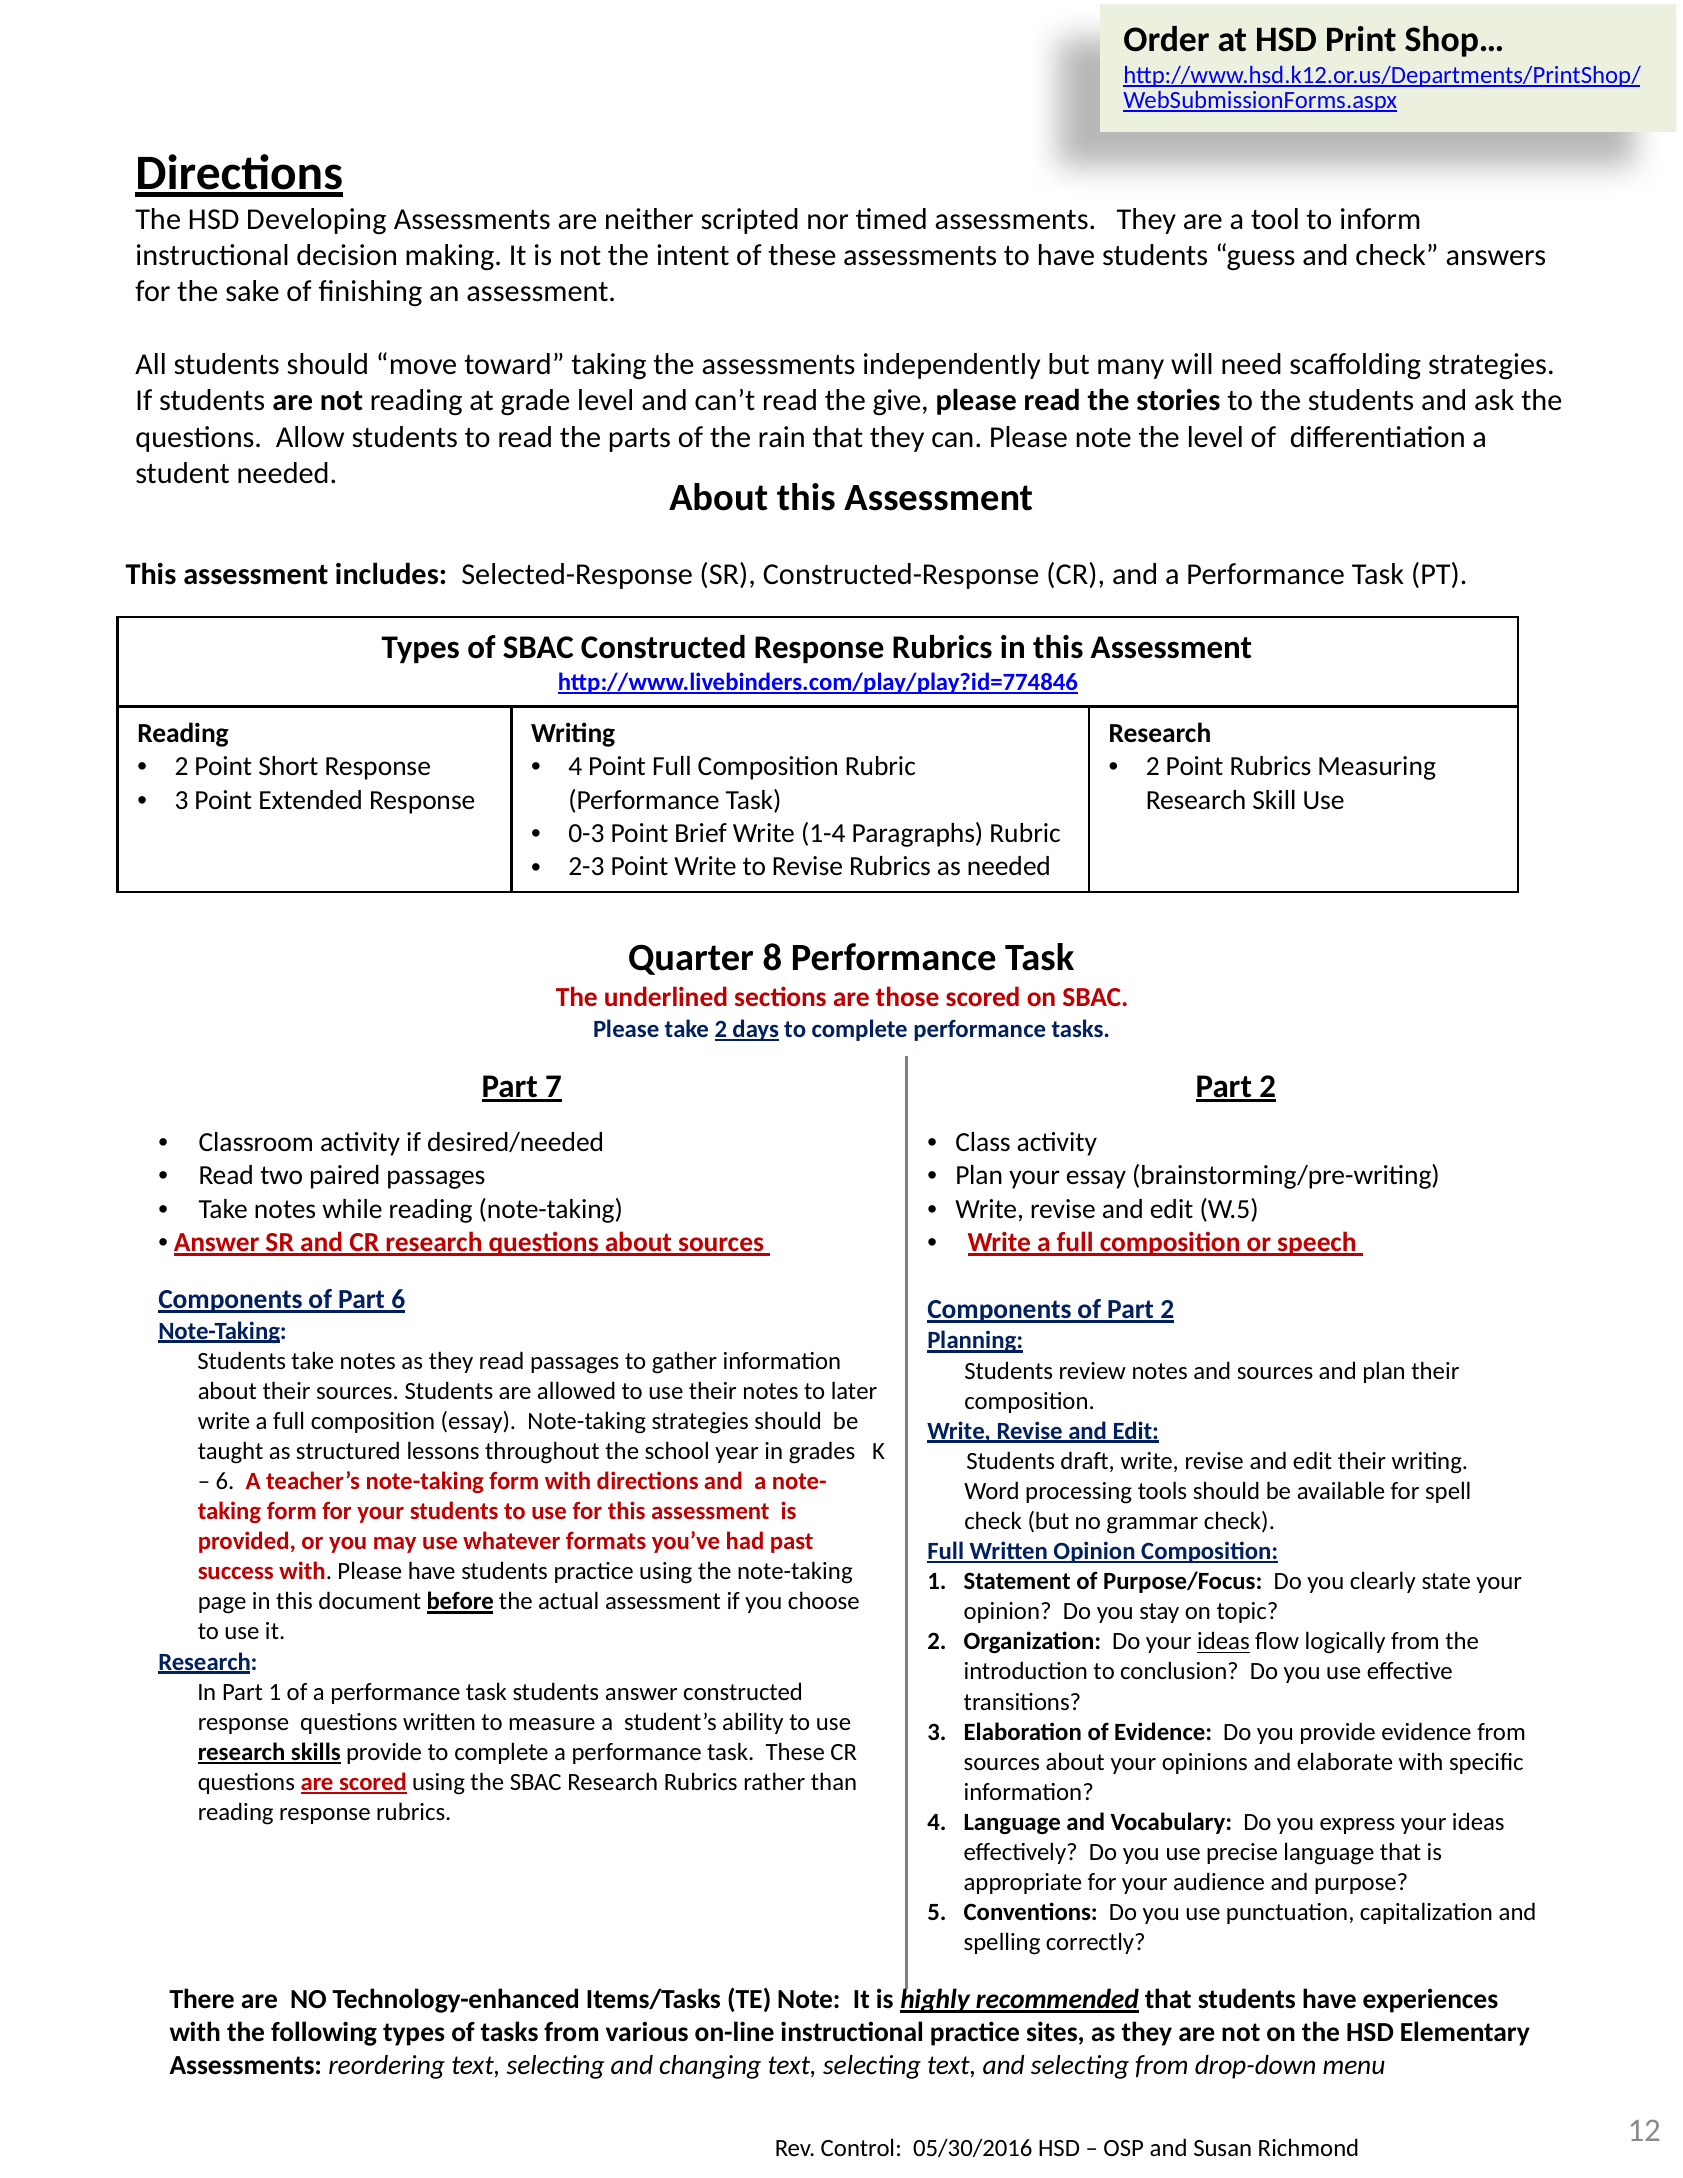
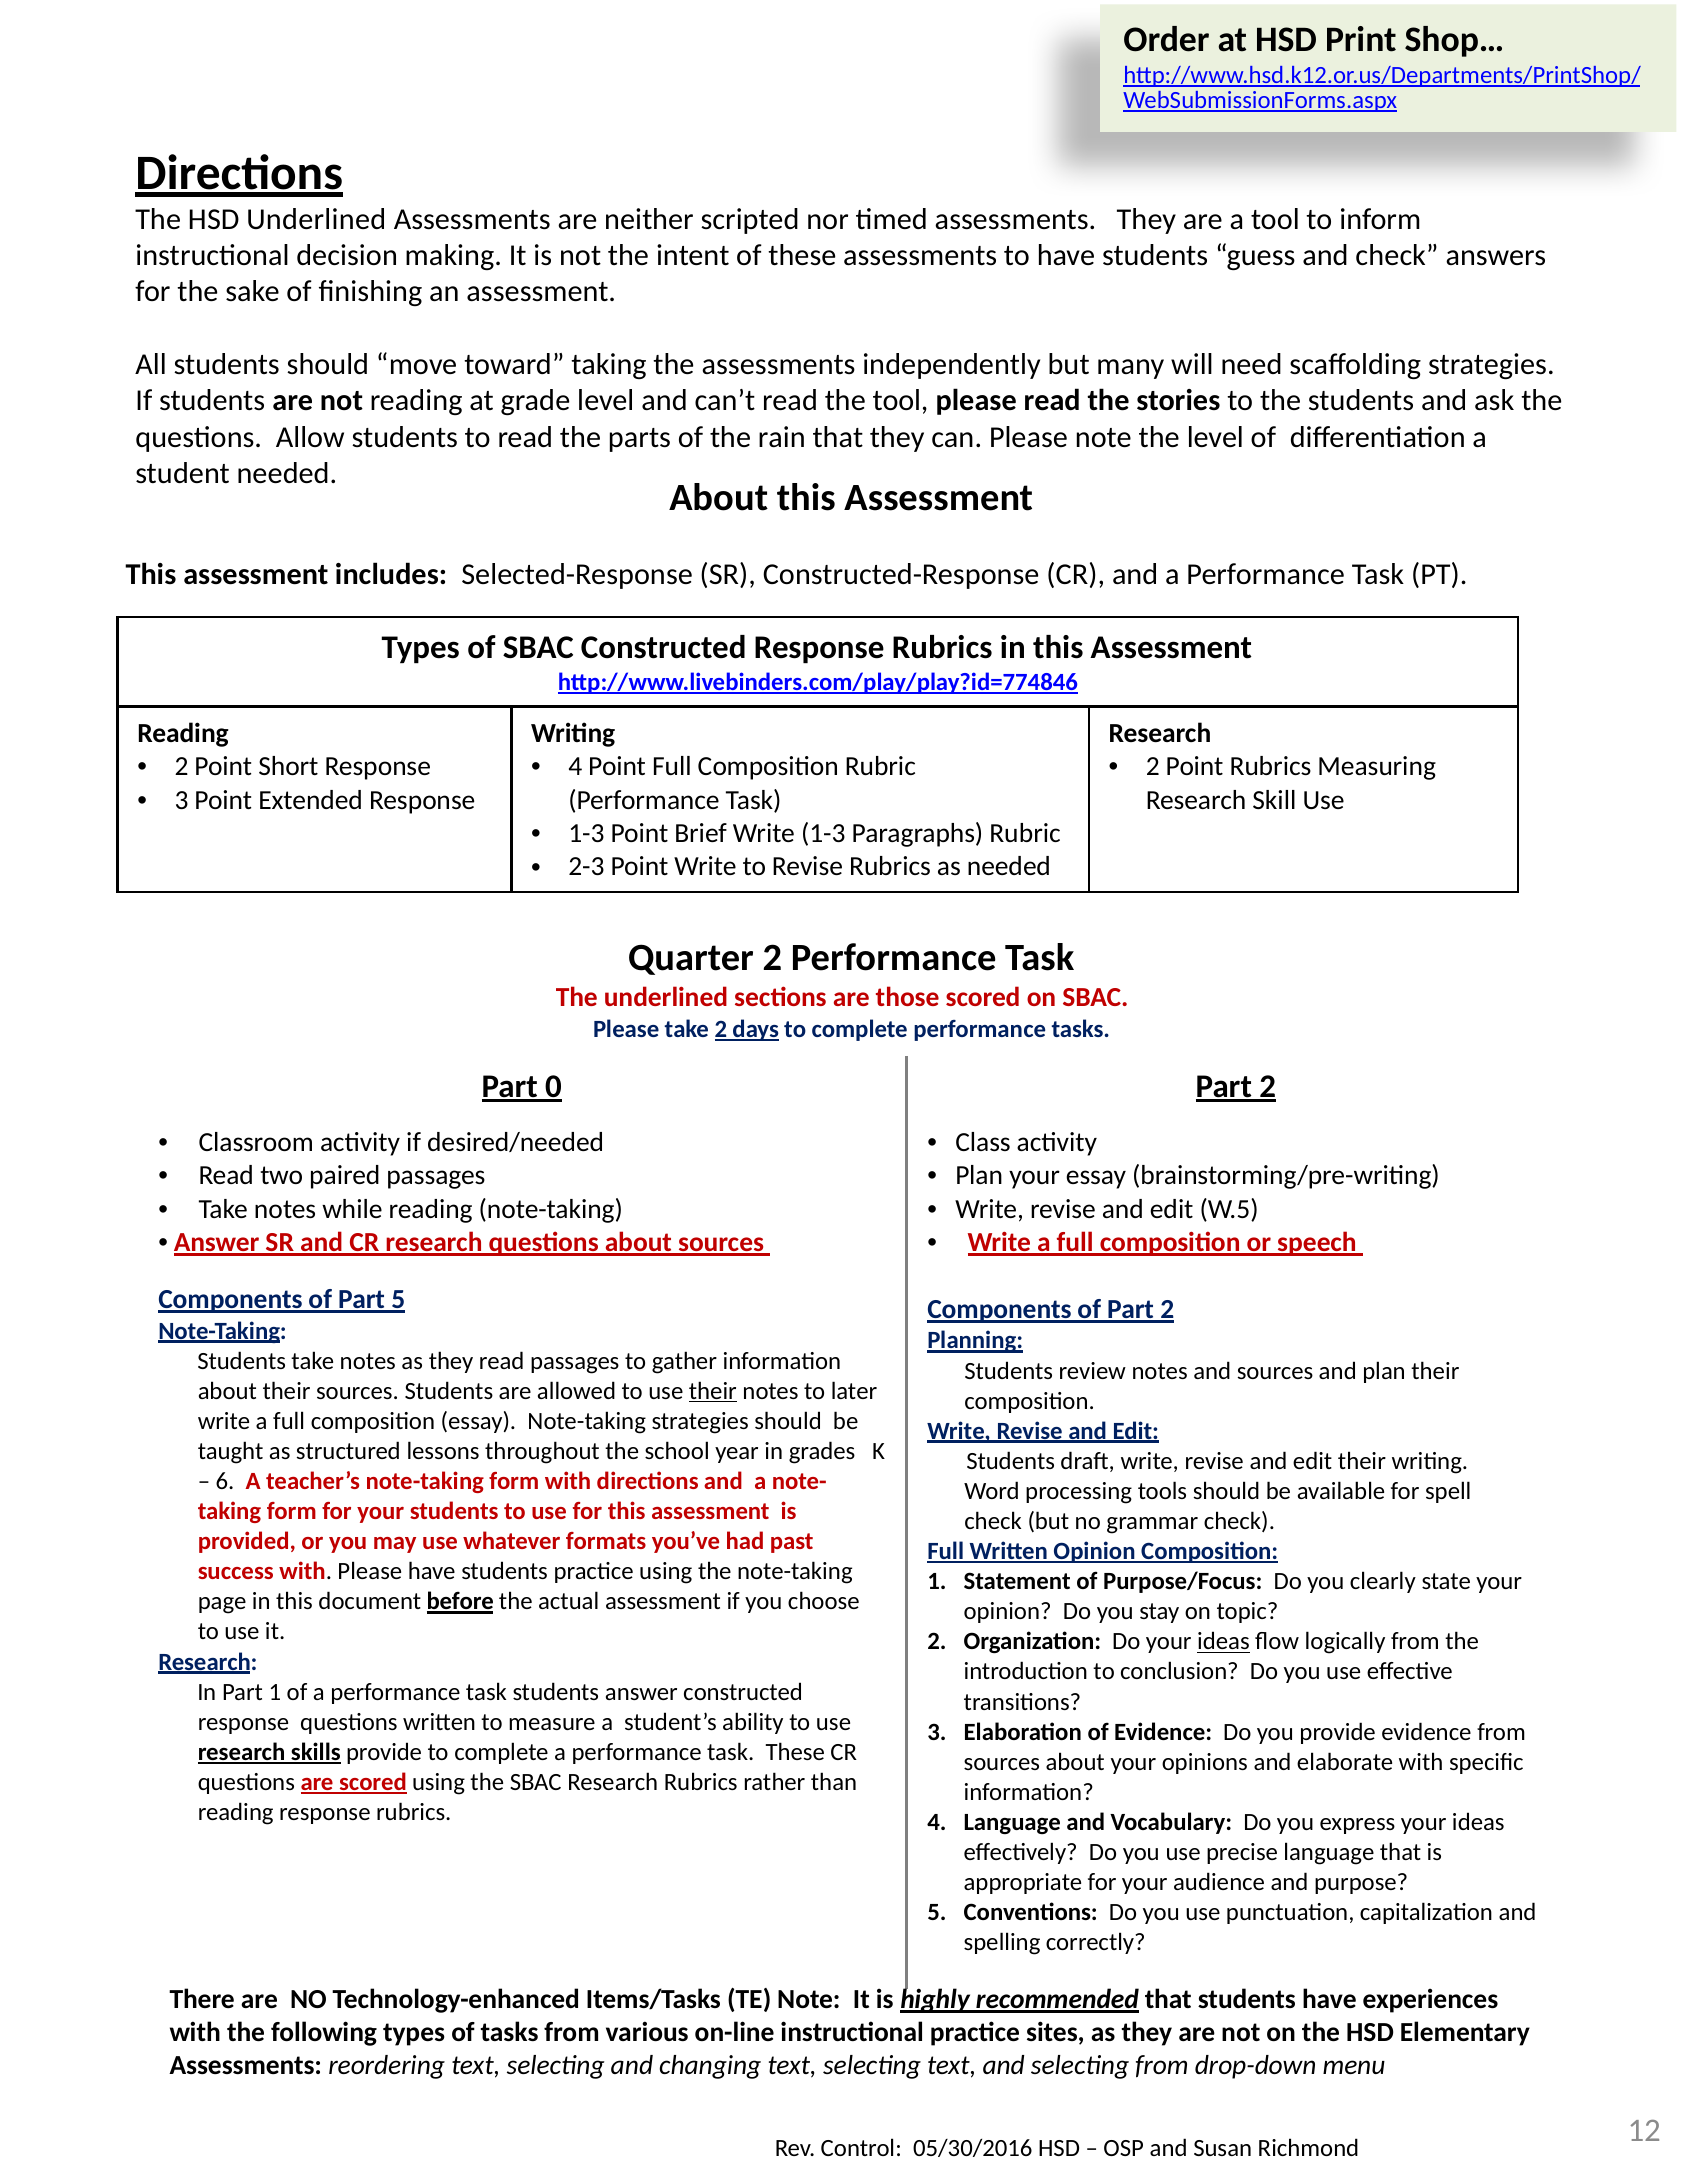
HSD Developing: Developing -> Underlined
the give: give -> tool
0-3 at (586, 834): 0-3 -> 1-3
Write 1-4: 1-4 -> 1-3
Quarter 8: 8 -> 2
7: 7 -> 0
Part 6: 6 -> 5
their at (713, 1391) underline: none -> present
